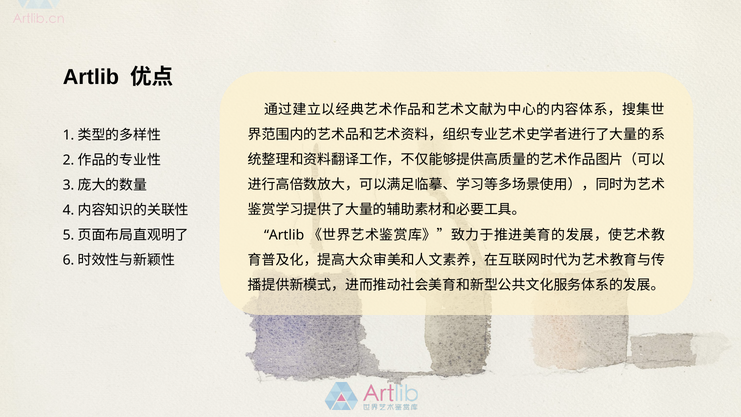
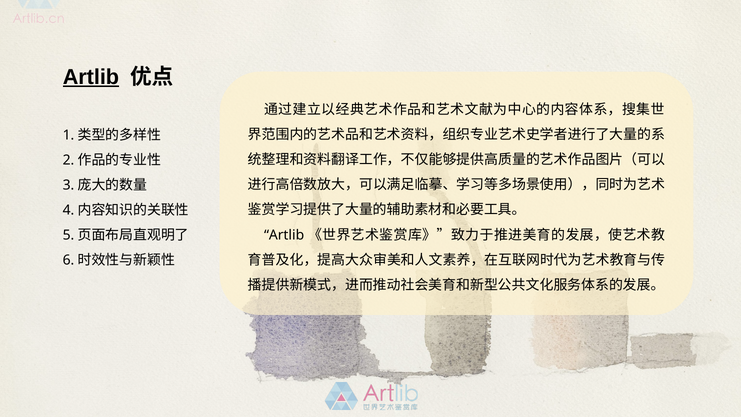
Artlib at (91, 77) underline: none -> present
